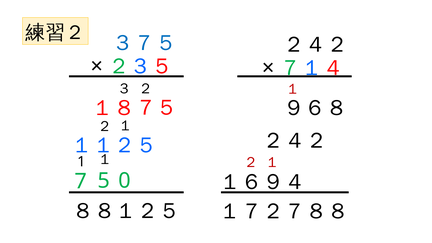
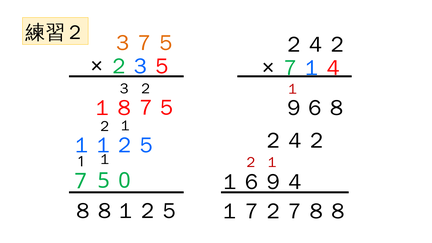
３７５ colour: blue -> orange
